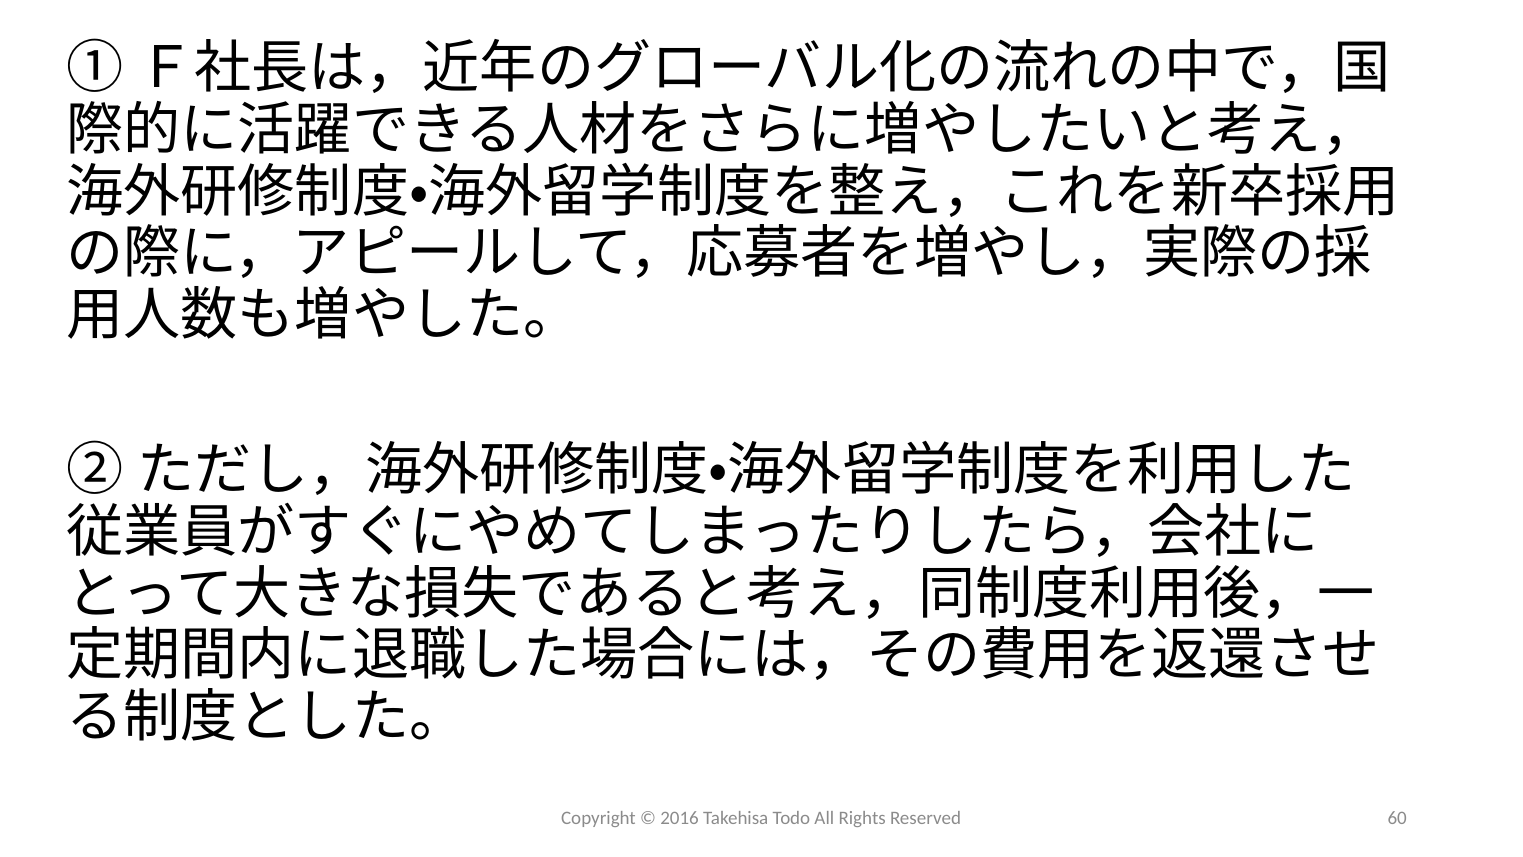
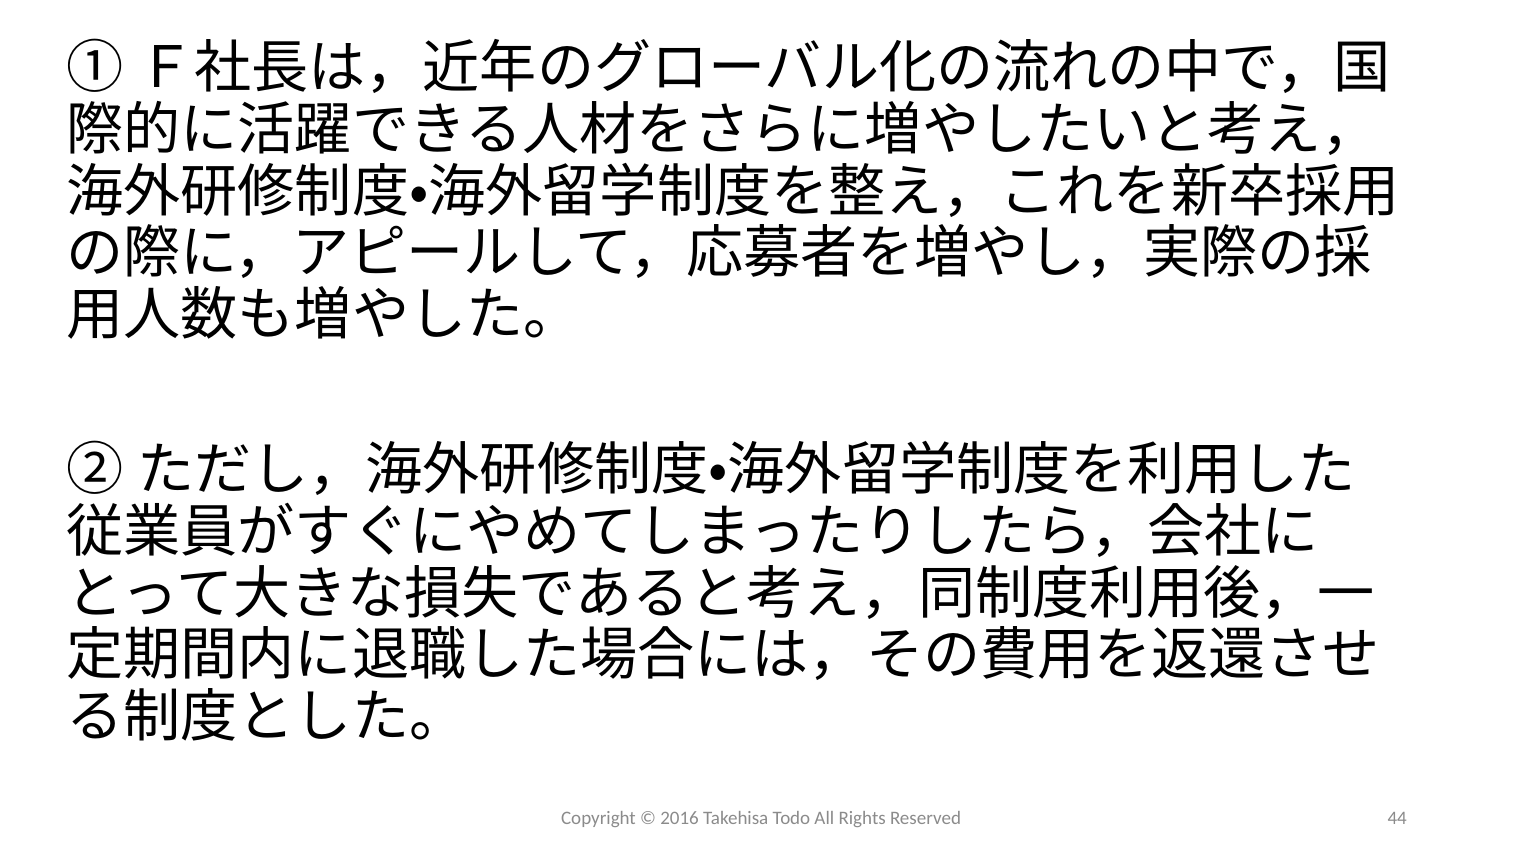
60: 60 -> 44
